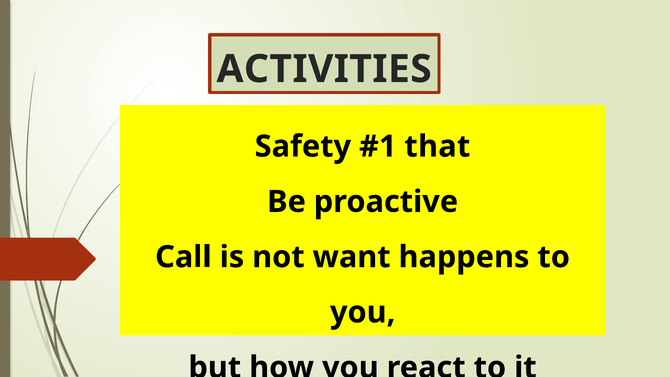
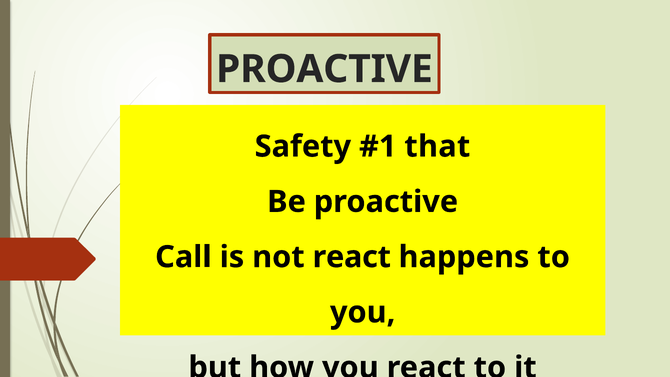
ACTIVITIES at (324, 69): ACTIVITIES -> PROACTIVE
not want: want -> react
